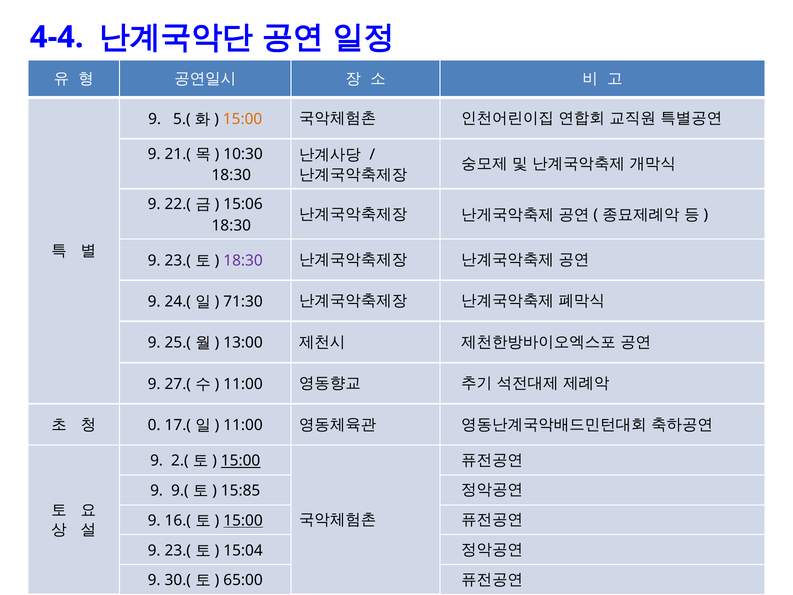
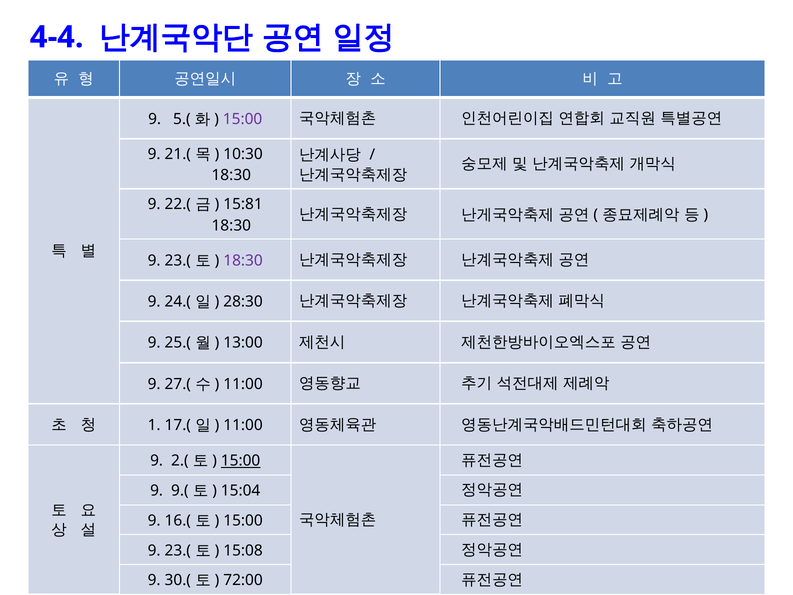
15:00 at (243, 119) colour: orange -> purple
15:06: 15:06 -> 15:81
71:30: 71:30 -> 28:30
0: 0 -> 1
15:85: 15:85 -> 15:04
15:00 at (243, 520) underline: present -> none
15:04: 15:04 -> 15:08
65:00: 65:00 -> 72:00
